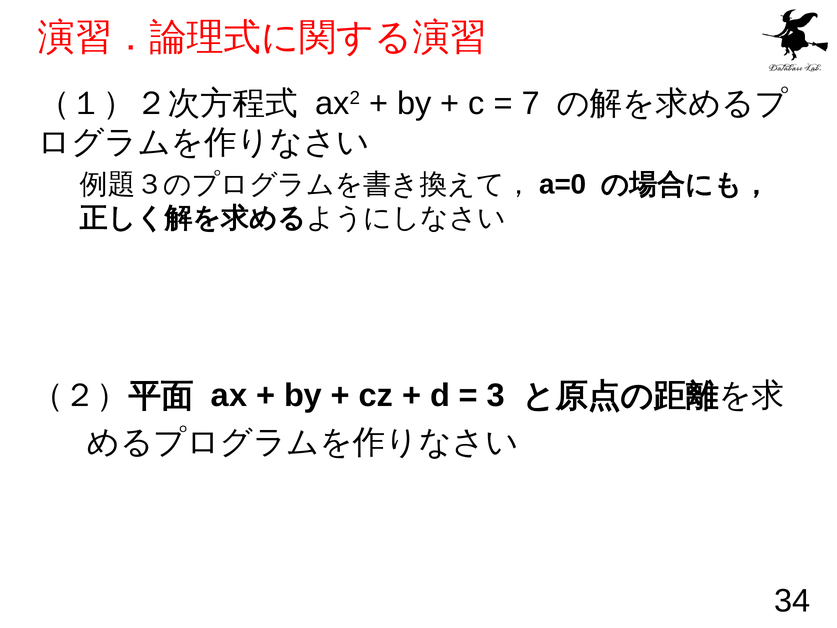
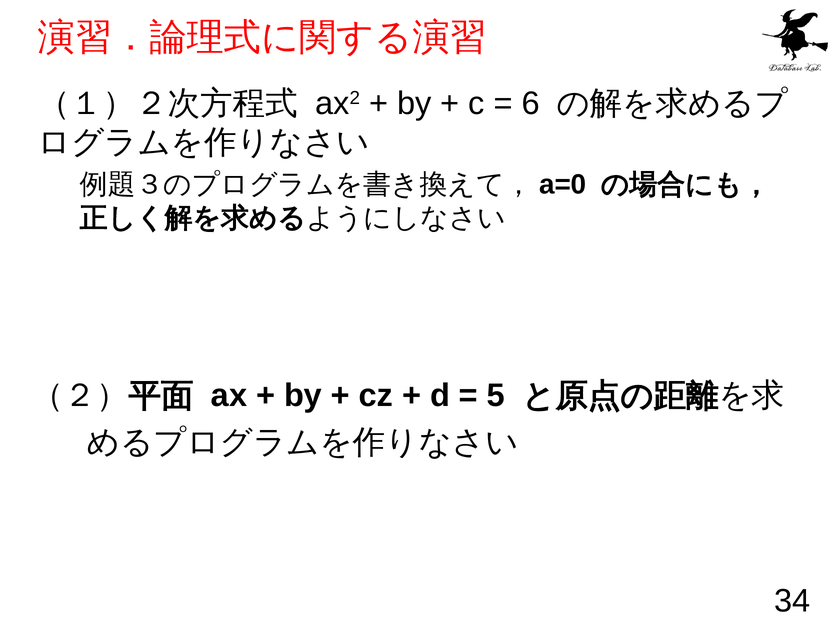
7: 7 -> 6
3: 3 -> 5
